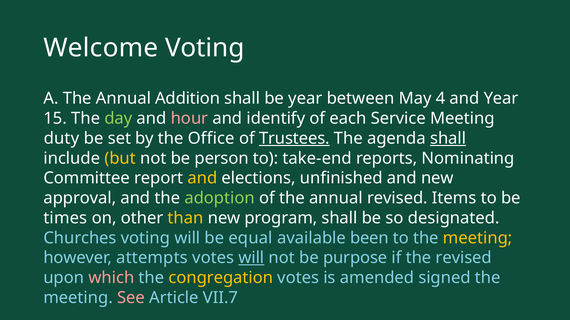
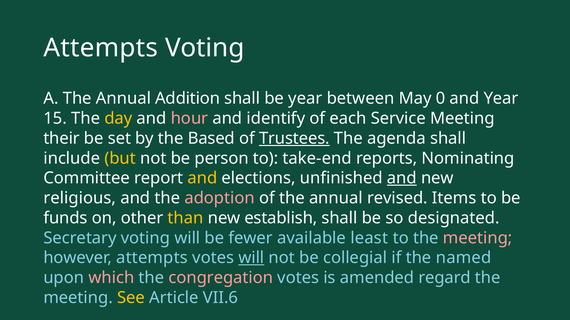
Welcome at (101, 48): Welcome -> Attempts
4: 4 -> 0
day colour: light green -> yellow
duty: duty -> their
Office: Office -> Based
shall at (448, 139) underline: present -> none
and at (402, 178) underline: none -> present
approval: approval -> religious
adoption colour: light green -> pink
times: times -> funds
program: program -> establish
Churches: Churches -> Secretary
equal: equal -> fewer
been: been -> least
meeting at (478, 238) colour: yellow -> pink
purpose: purpose -> collegial
the revised: revised -> named
congregation colour: yellow -> pink
signed: signed -> regard
See colour: pink -> yellow
VII.7: VII.7 -> VII.6
